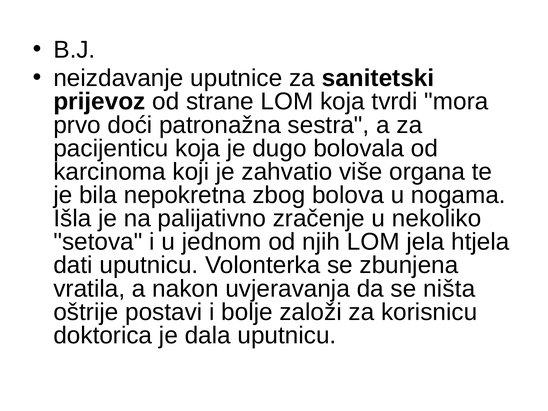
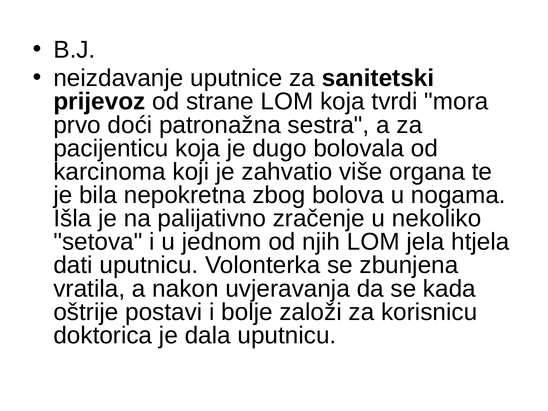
ništa: ništa -> kada
